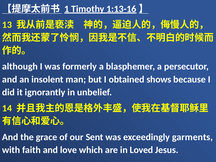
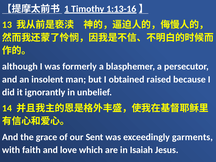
shows: shows -> raised
Loved: Loved -> Isaiah
